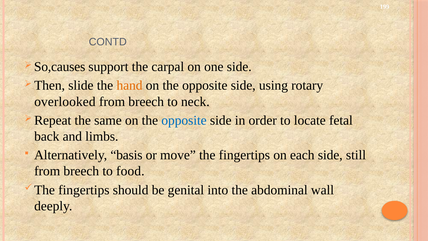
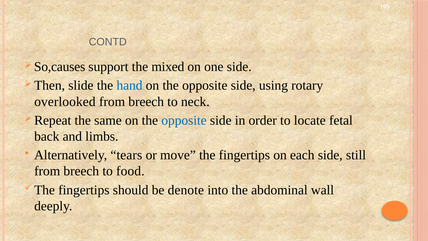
carpal: carpal -> mixed
hand colour: orange -> blue
basis: basis -> tears
genital: genital -> denote
